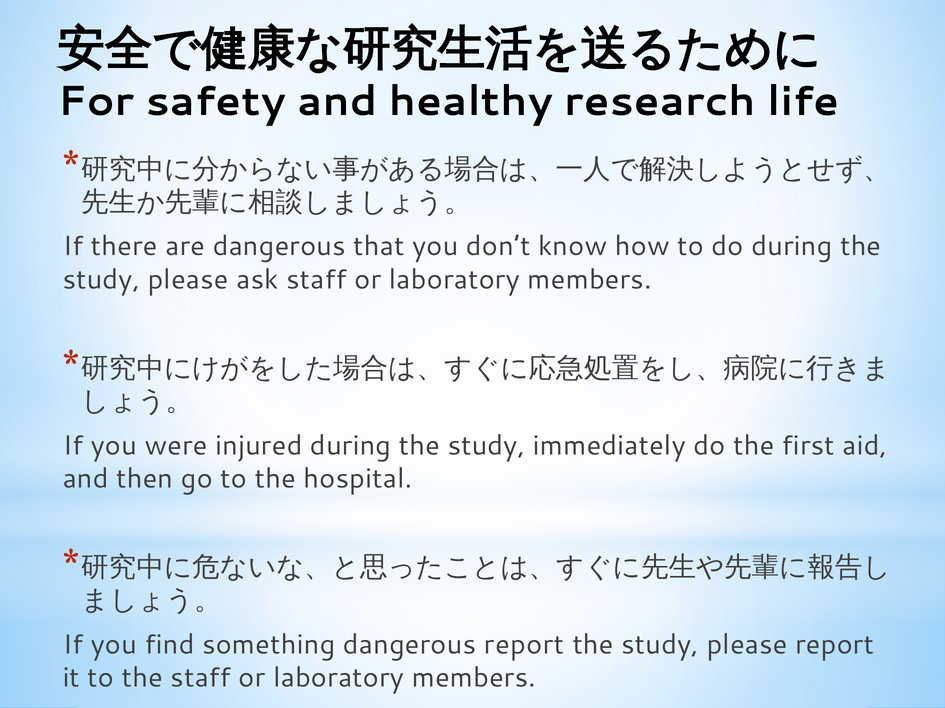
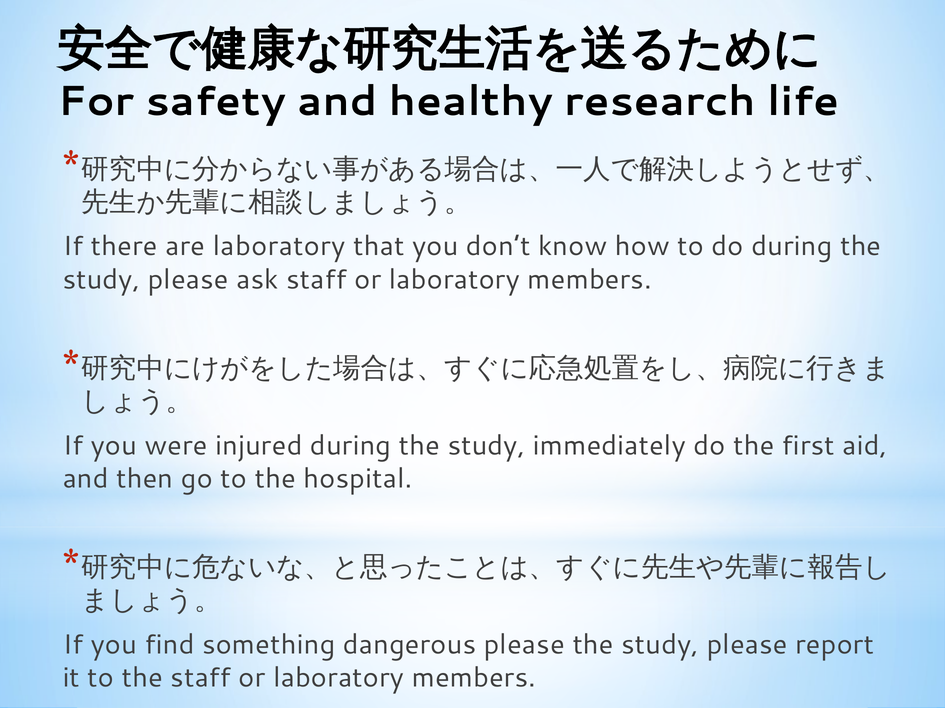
are dangerous: dangerous -> laboratory
dangerous report: report -> please
